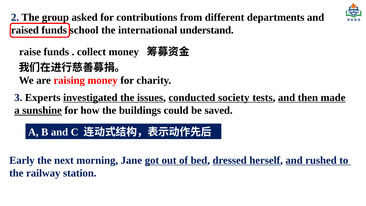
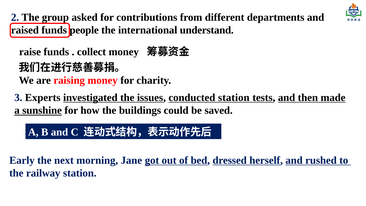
school: school -> people
conducted society: society -> station
